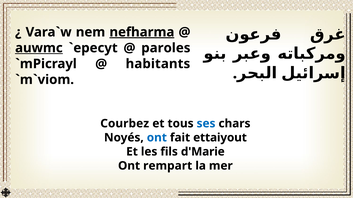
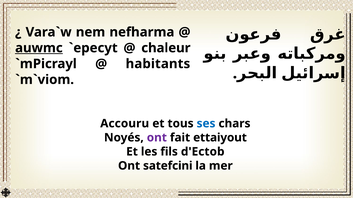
nefharma underline: present -> none
paroles: paroles -> chaleur
Courbez: Courbez -> Accouru
ont at (157, 138) colour: blue -> purple
d'Marie: d'Marie -> d'Ectob
rempart: rempart -> satefcini
